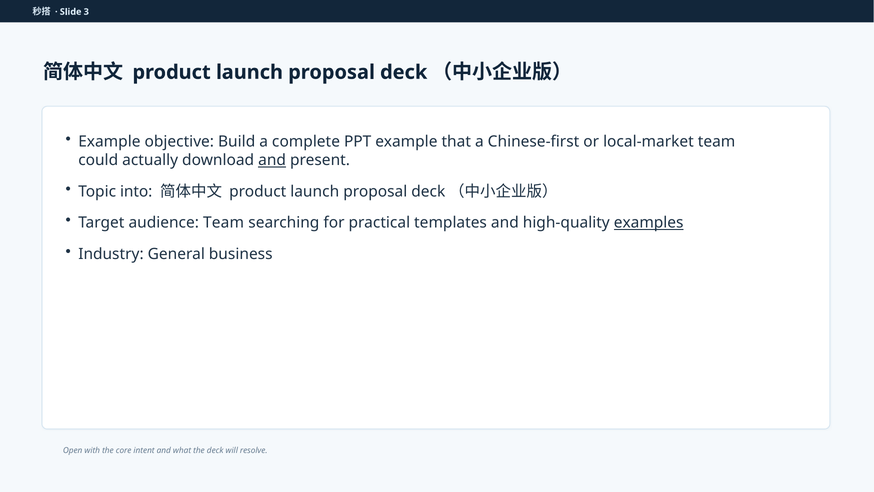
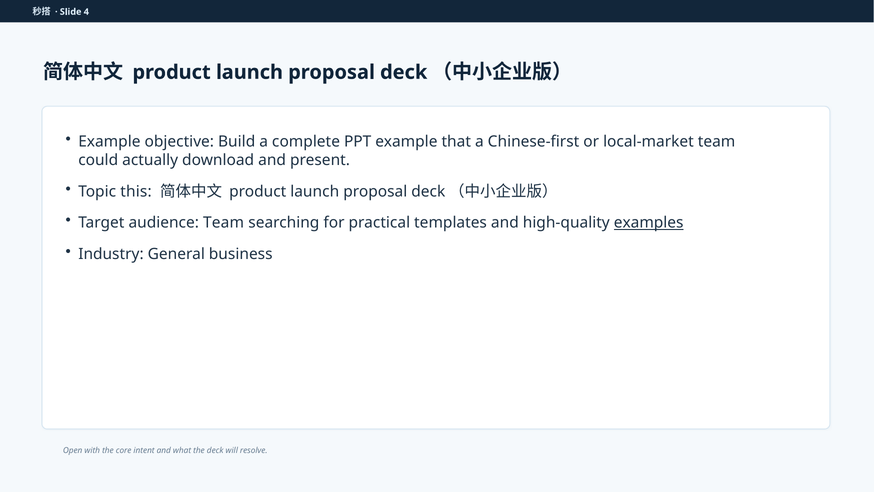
3: 3 -> 4
and at (272, 160) underline: present -> none
into: into -> this
